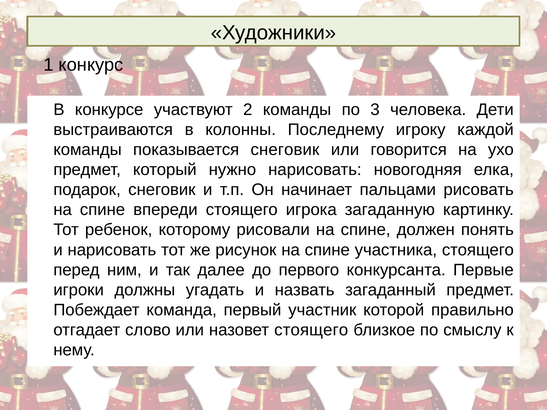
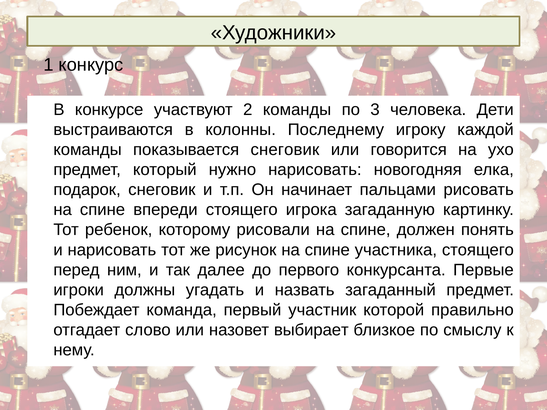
назовет стоящего: стоящего -> выбирает
